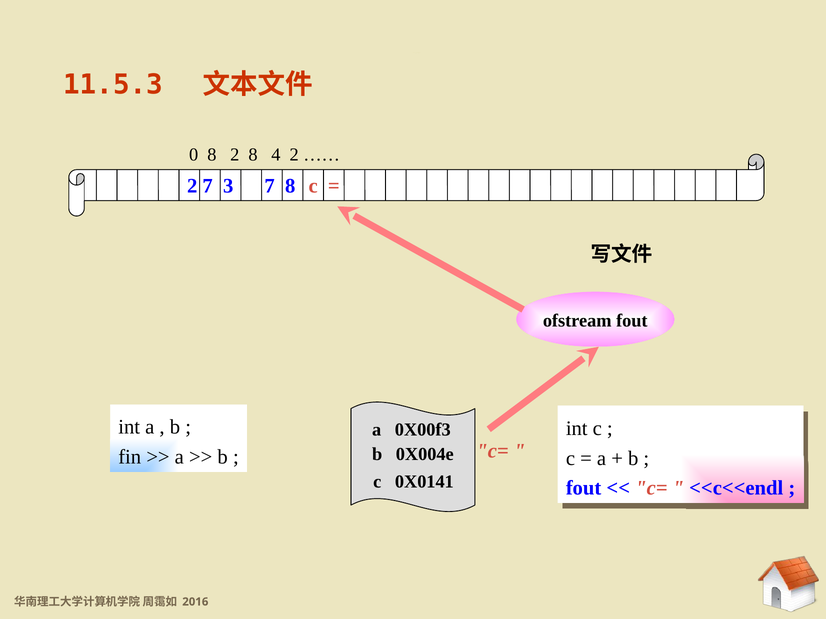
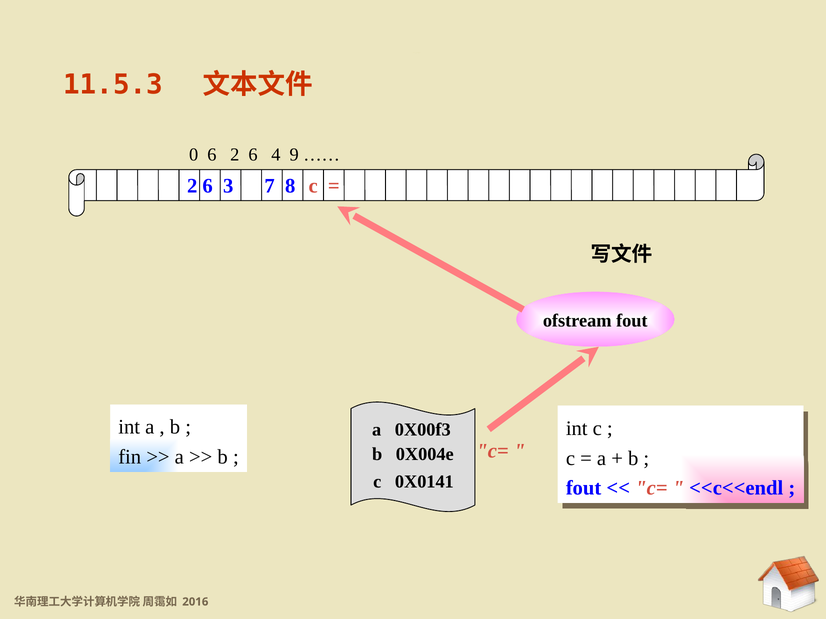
0 8: 8 -> 6
8 at (253, 155): 8 -> 6
4 2: 2 -> 9
7 at (208, 186): 7 -> 6
